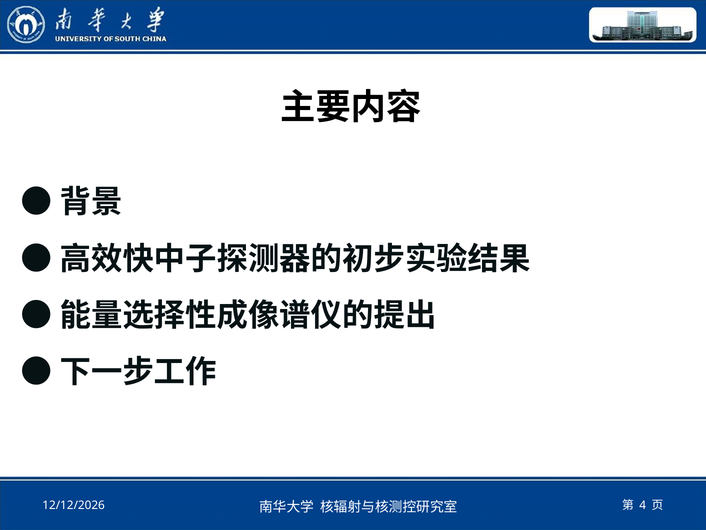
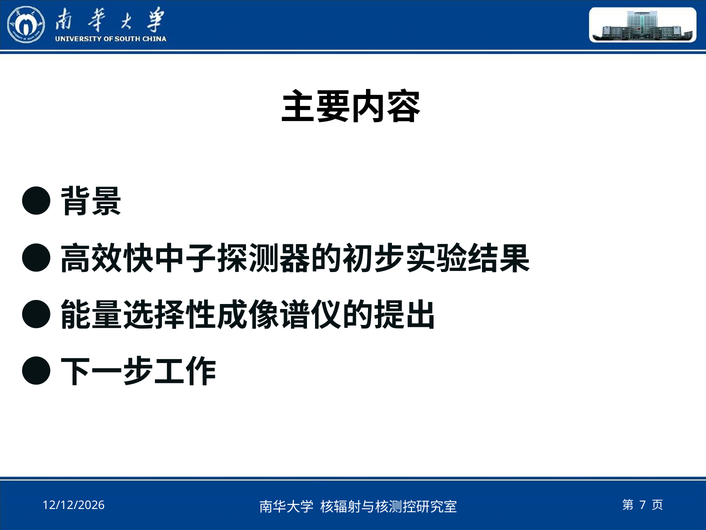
4: 4 -> 7
